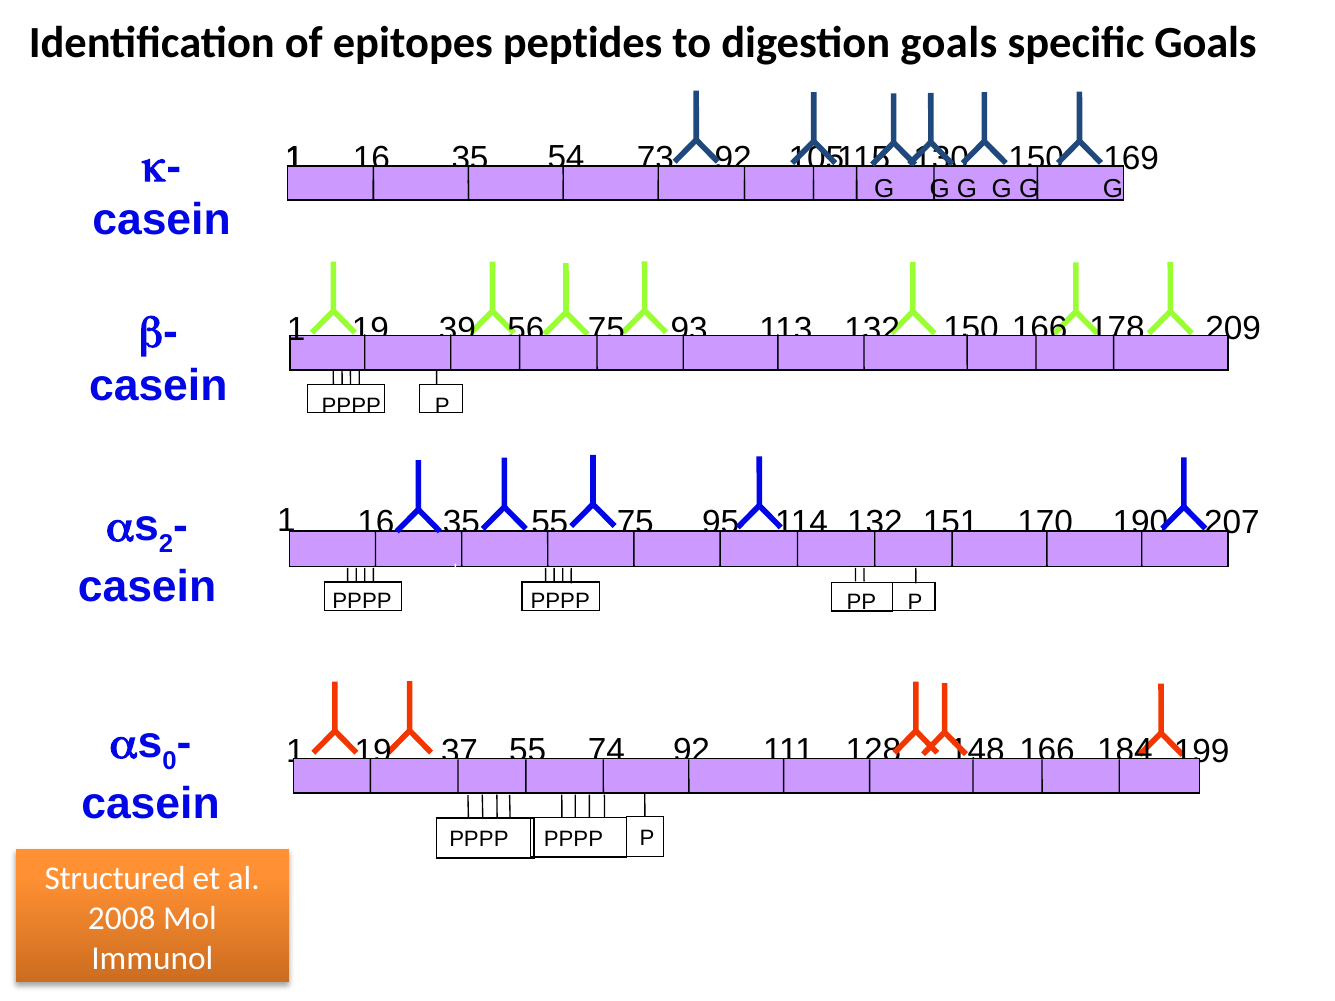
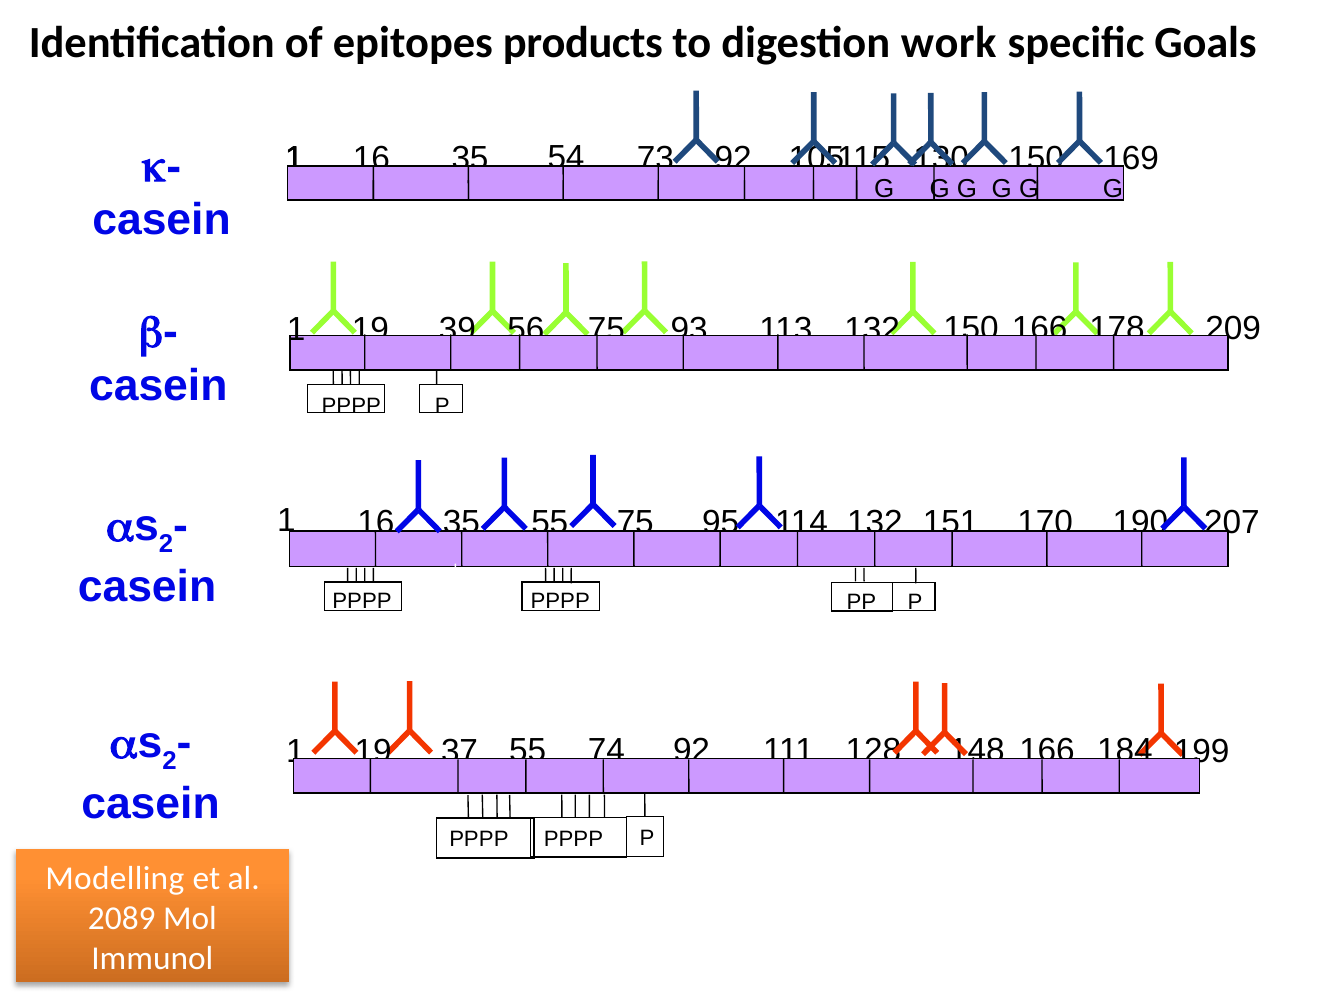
peptides: peptides -> products
digestion goals: goals -> work
0 at (170, 761): 0 -> 2
Structured: Structured -> Modelling
2008: 2008 -> 2089
